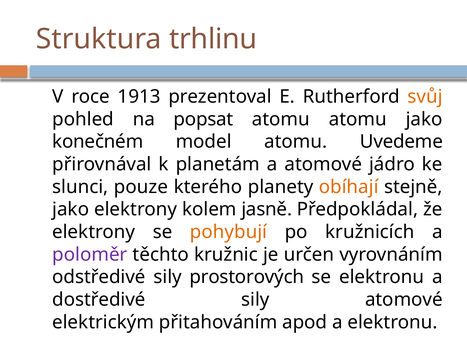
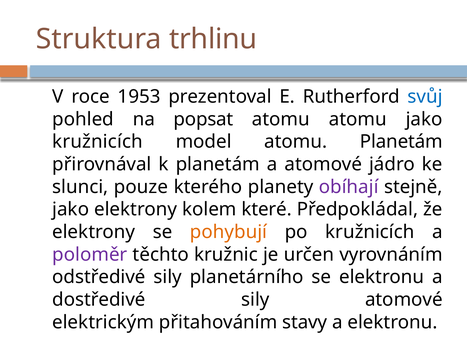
1913: 1913 -> 1953
svůj colour: orange -> blue
konečném at (98, 142): konečném -> kružnicích
atomu Uvedeme: Uvedeme -> Planetám
obíhají colour: orange -> purple
jasně: jasně -> které
prostorových: prostorových -> planetárního
apod: apod -> stavy
